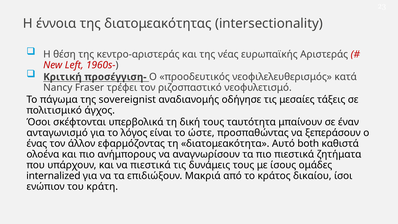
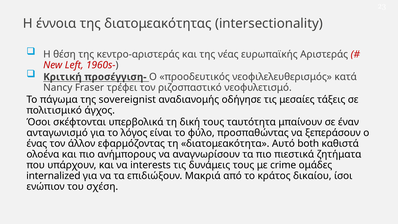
ώστε: ώστε -> φύλο
να πιεστικά: πιεστικά -> interests
ίσους: ίσους -> crime
κράτη: κράτη -> σχέση
